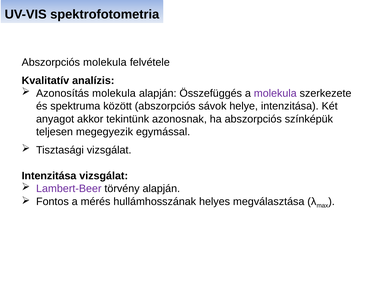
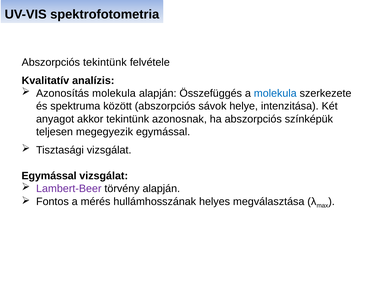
Abszorpciós molekula: molekula -> tekintünk
molekula at (275, 93) colour: purple -> blue
Intenzitása at (49, 176): Intenzitása -> Egymással
